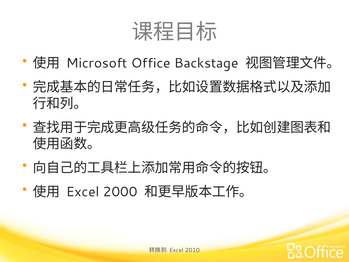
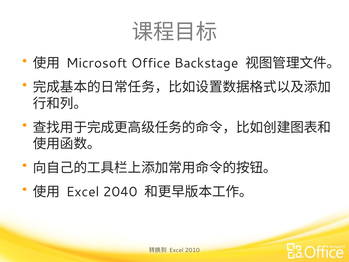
2000: 2000 -> 2040
